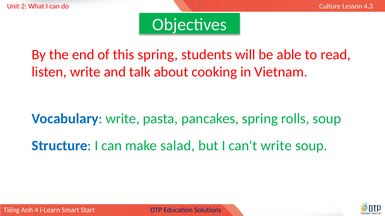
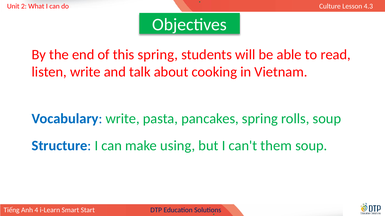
salad: salad -> using
can't write: write -> them
